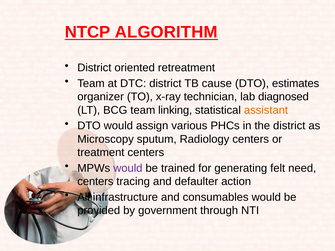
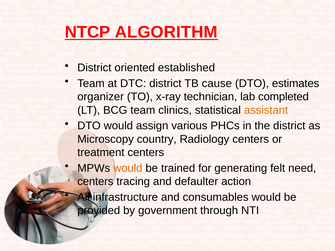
retreatment: retreatment -> established
diagnosed: diagnosed -> completed
linking: linking -> clinics
sputum: sputum -> country
would at (128, 168) colour: purple -> orange
